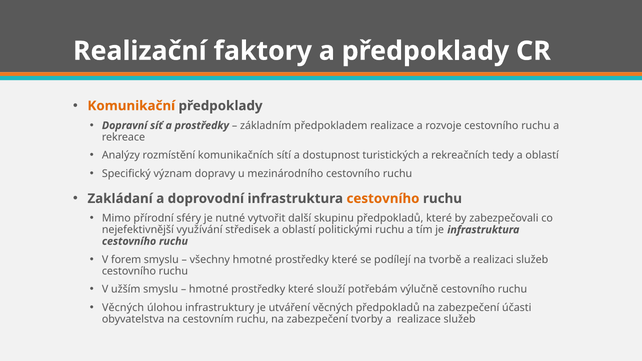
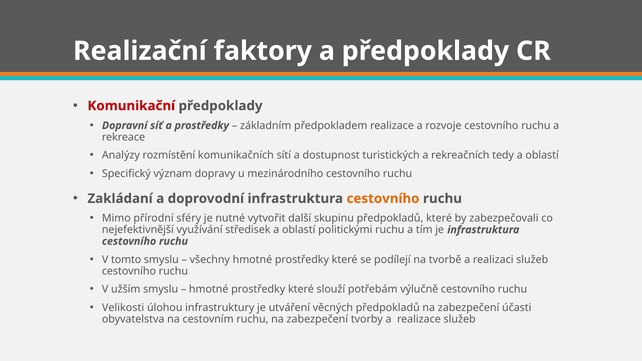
Komunikační colour: orange -> red
forem: forem -> tomto
Věcných at (123, 308): Věcných -> Velikosti
